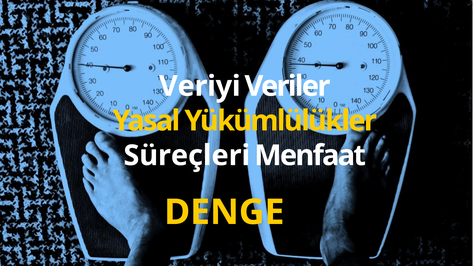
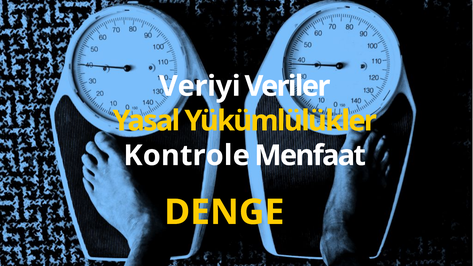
Süreçleri: Süreçleri -> Kontrole
